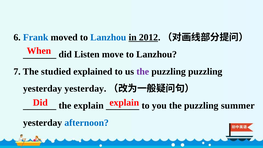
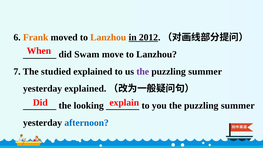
Frank colour: blue -> orange
Lanzhou at (108, 37) colour: blue -> orange
Listen: Listen -> Swam
puzzling at (205, 71): puzzling -> summer
yesterday yesterday: yesterday -> explained
the explain: explain -> looking
